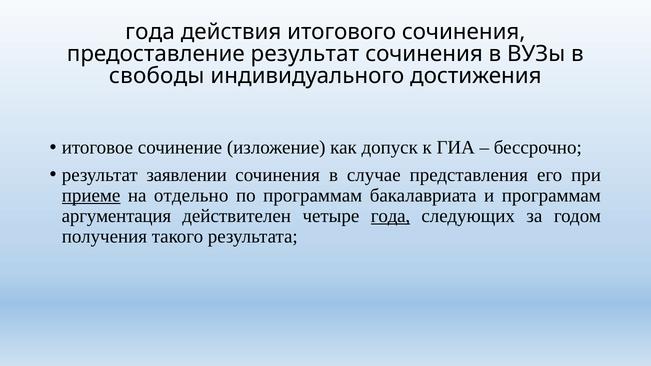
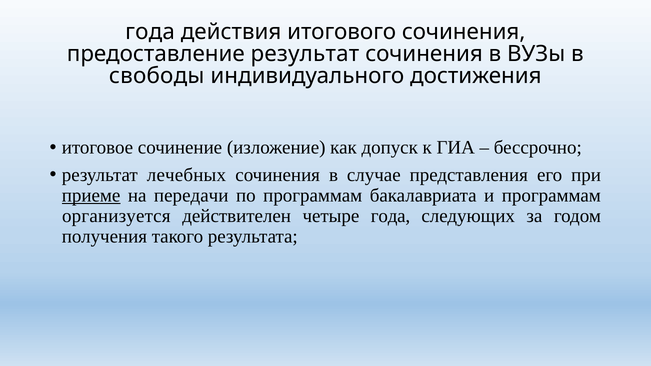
заявлении: заявлении -> лечебных
отдельно: отдельно -> передачи
аргументация: аргументация -> организуется
года at (391, 216) underline: present -> none
